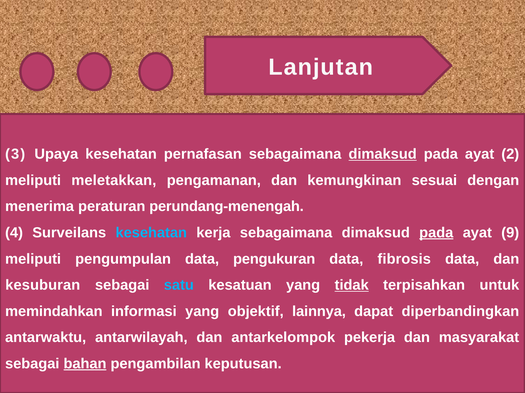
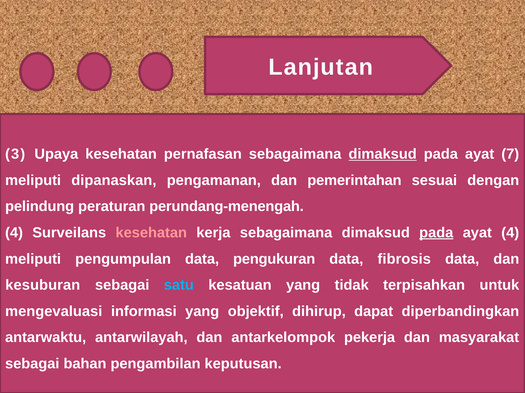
2: 2 -> 7
meletakkan: meletakkan -> dipanaskan
kemungkinan: kemungkinan -> pemerintahan
menerima: menerima -> pelindung
kesehatan at (151, 233) colour: light blue -> pink
ayat 9: 9 -> 4
tidak underline: present -> none
memindahkan: memindahkan -> mengevaluasi
lainnya: lainnya -> dihirup
bahan underline: present -> none
